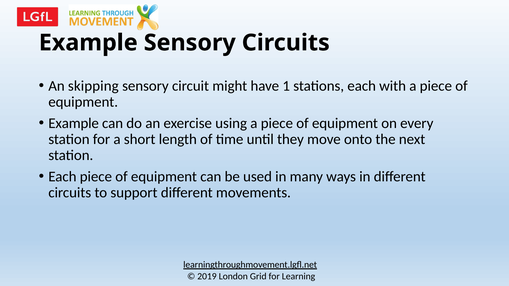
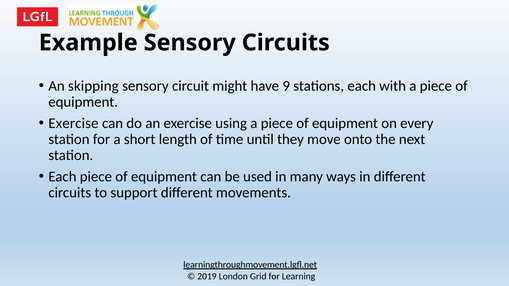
1: 1 -> 9
Example at (74, 123): Example -> Exercise
